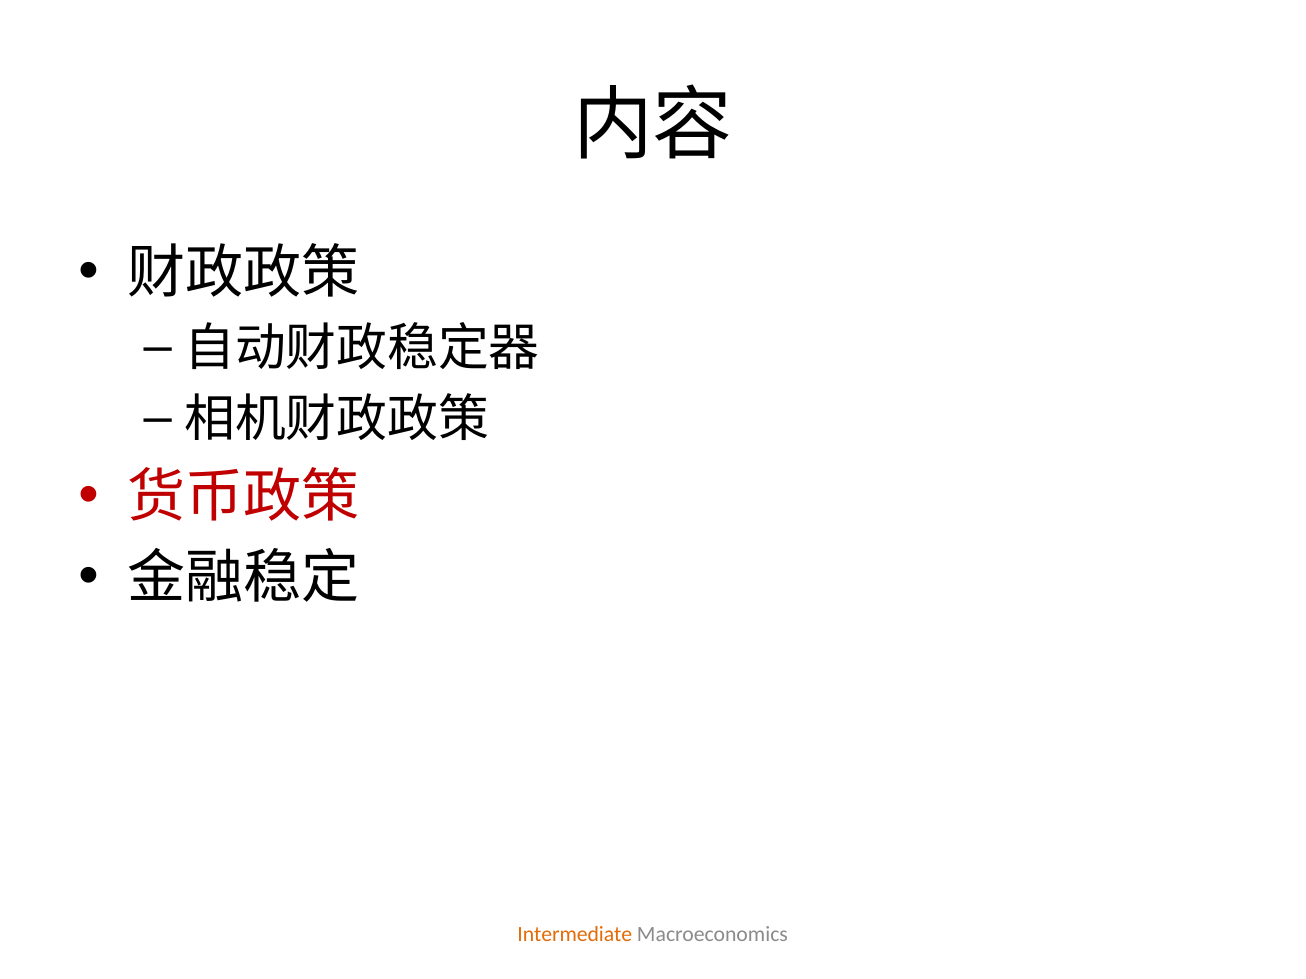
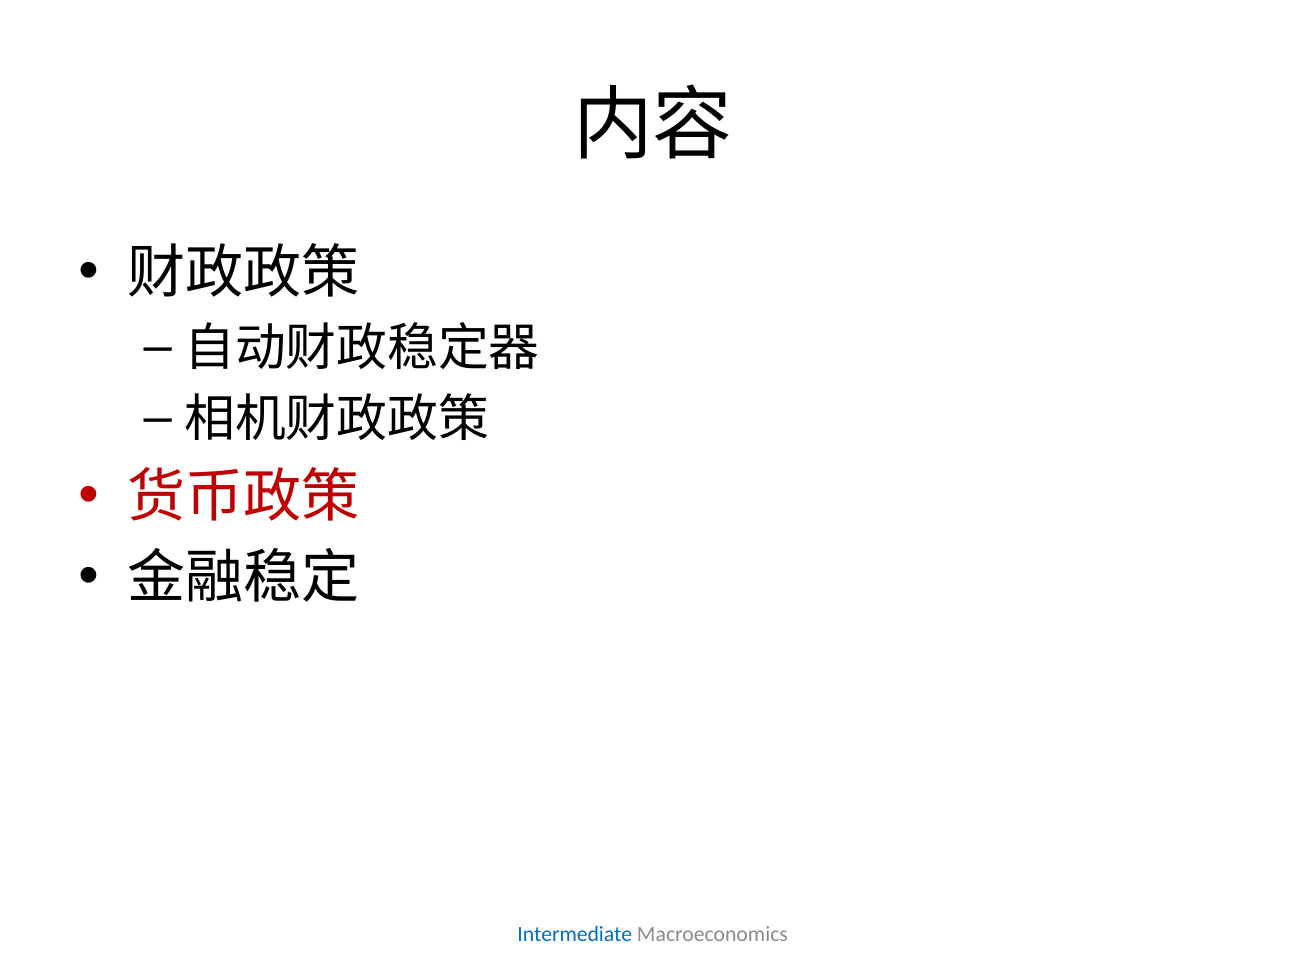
Intermediate colour: orange -> blue
